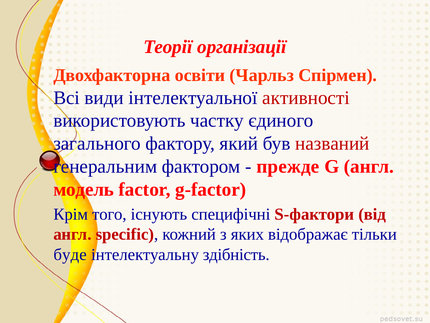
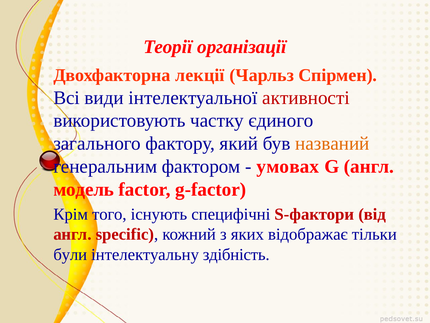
освіти: освіти -> лекції
названий colour: red -> orange
прежде: прежде -> умовах
буде: буде -> були
